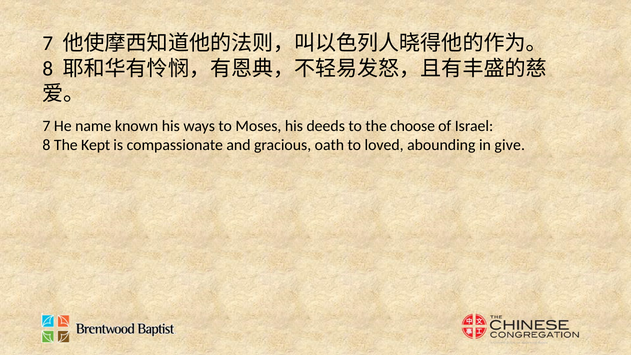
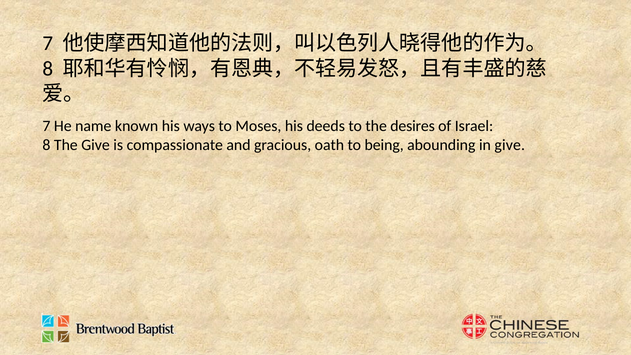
choose: choose -> desires
The Kept: Kept -> Give
loved: loved -> being
